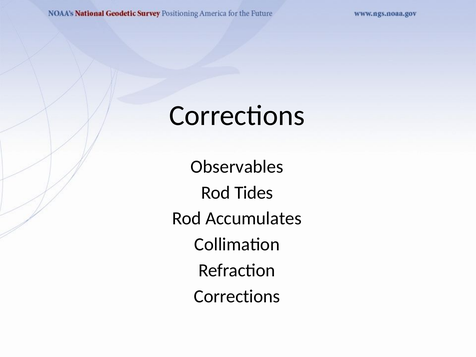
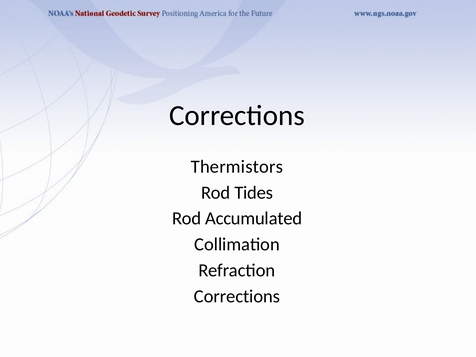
Observables: Observables -> Thermistors
Accumulates: Accumulates -> Accumulated
